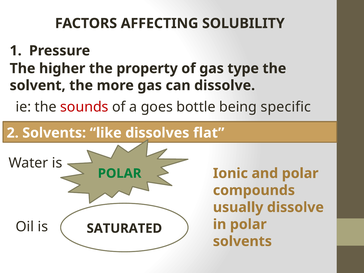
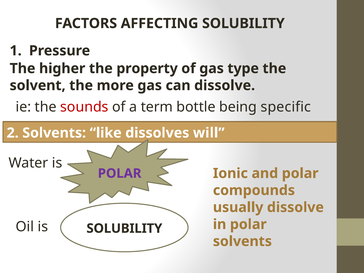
goes: goes -> term
flat: flat -> will
POLAR at (120, 173) colour: green -> purple
is SATURATED: SATURATED -> SOLUBILITY
